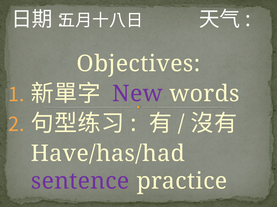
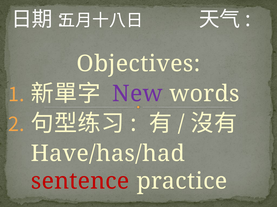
sentence colour: purple -> red
